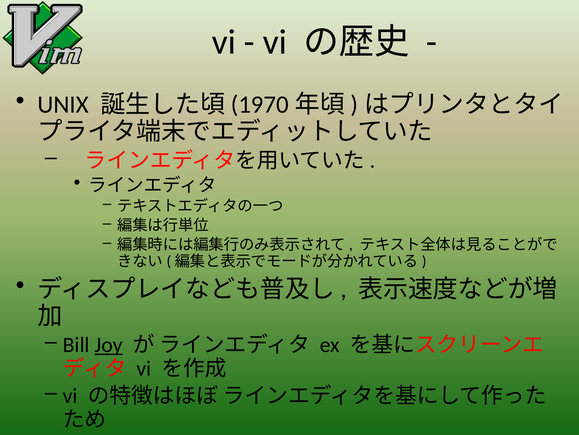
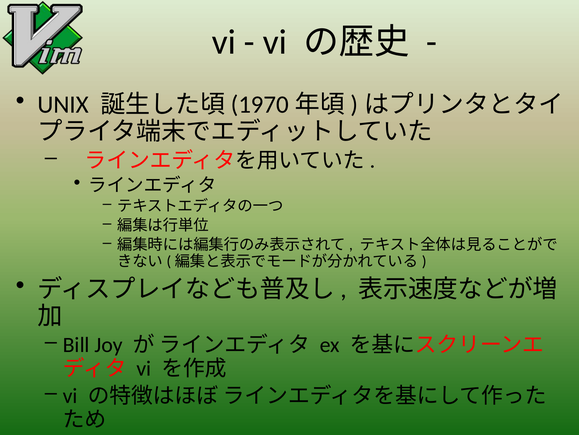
Joy underline: present -> none
